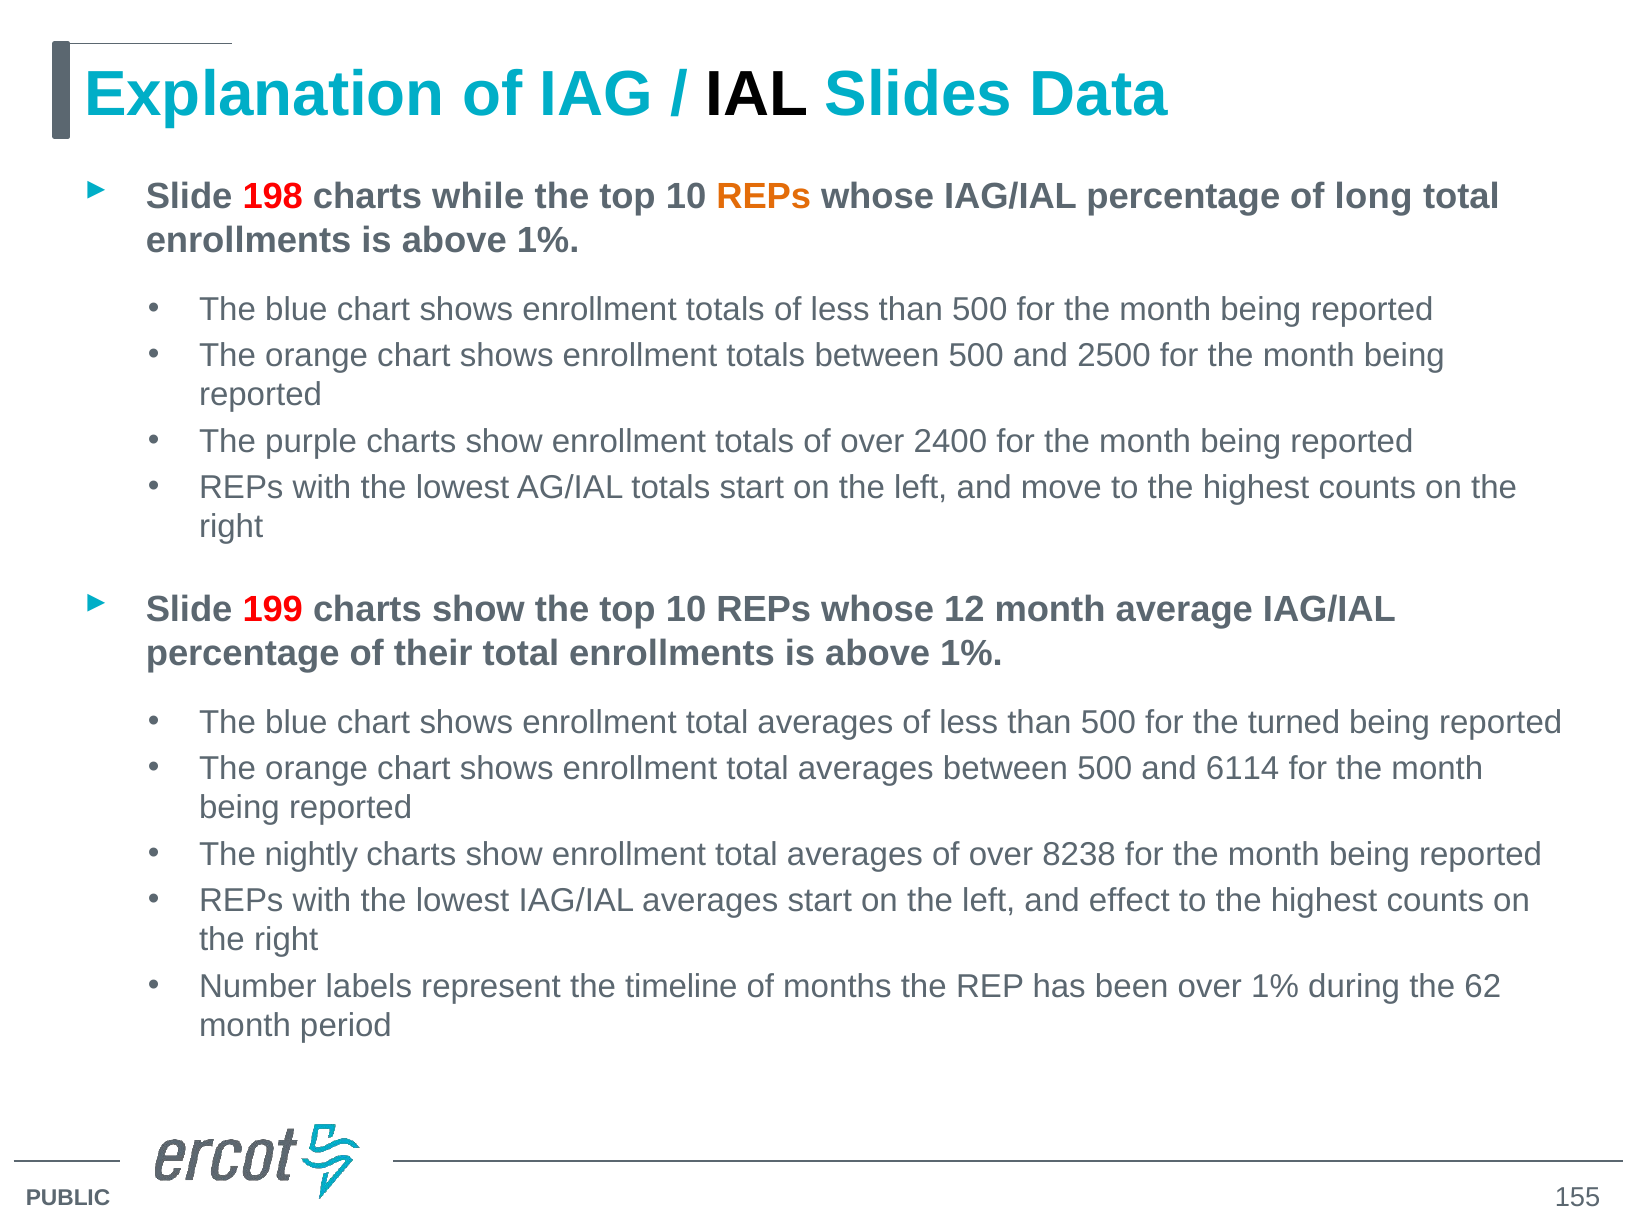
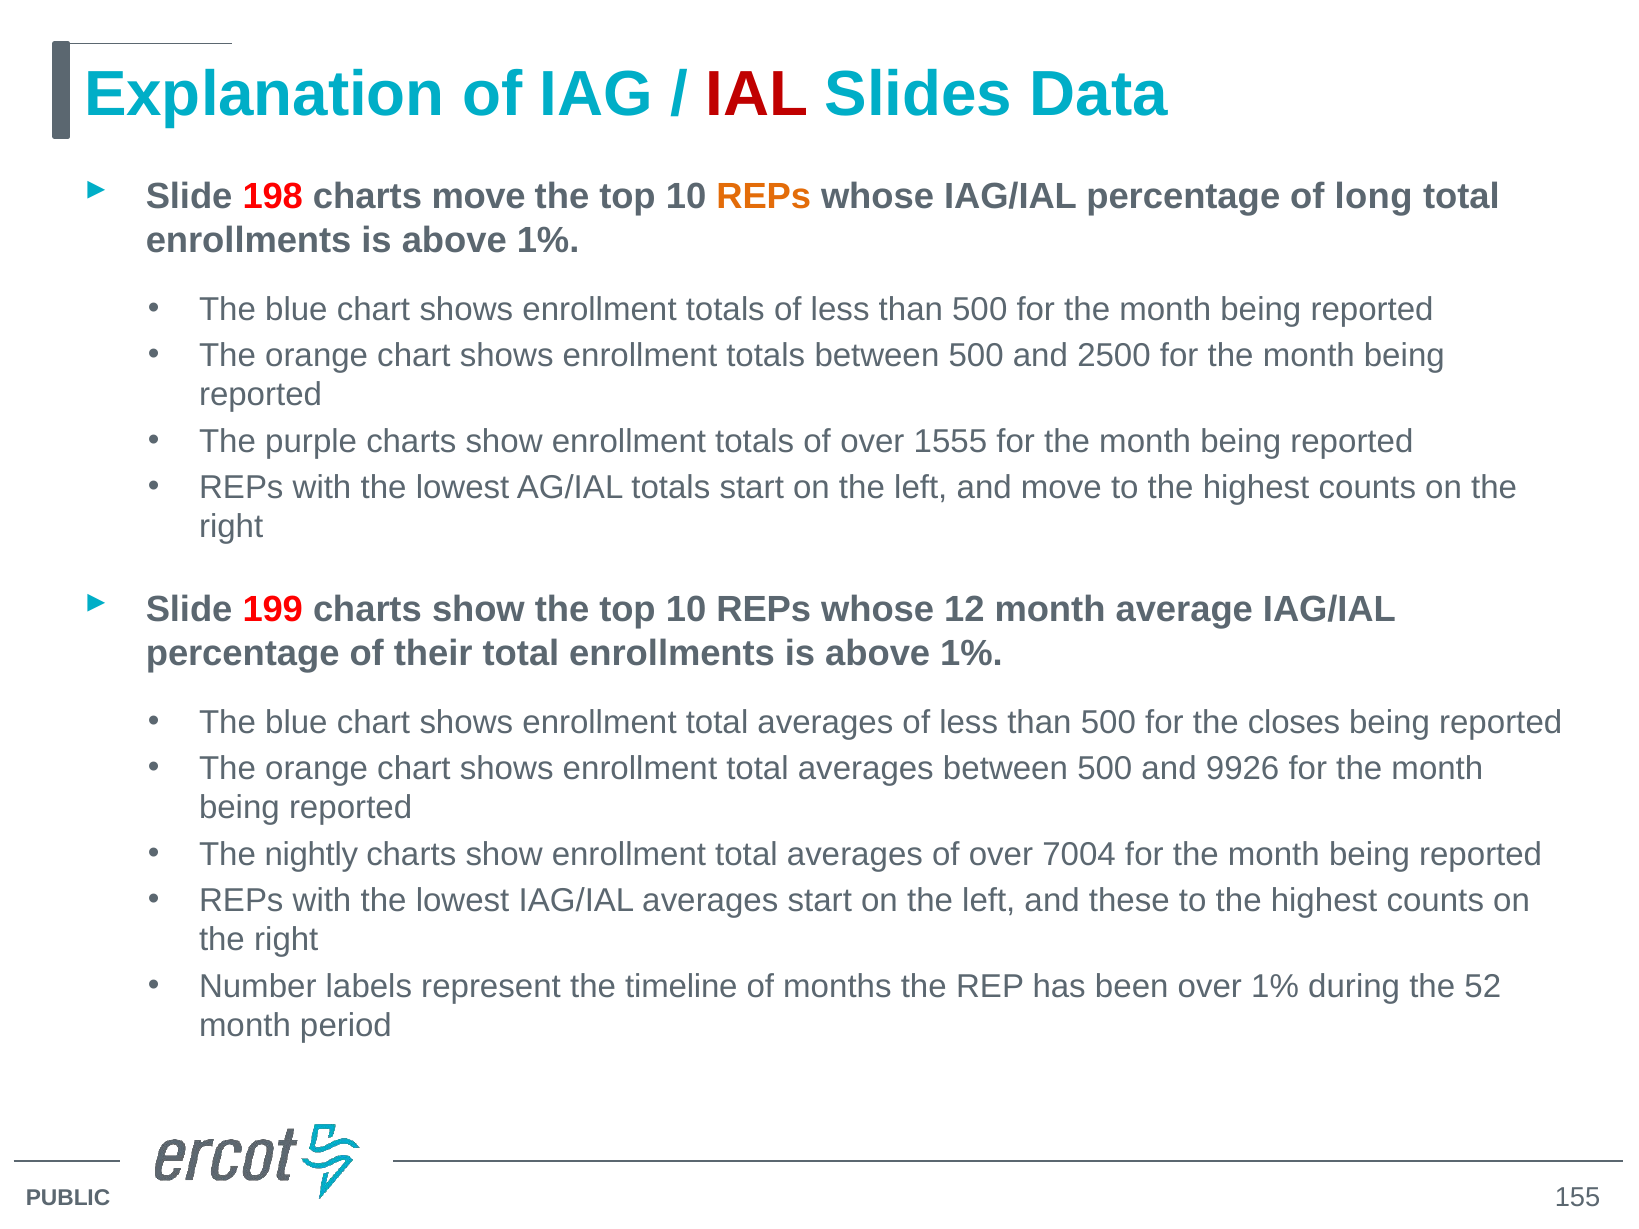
IAL colour: black -> red
charts while: while -> move
2400: 2400 -> 1555
turned: turned -> closes
6114: 6114 -> 9926
8238: 8238 -> 7004
effect: effect -> these
62: 62 -> 52
